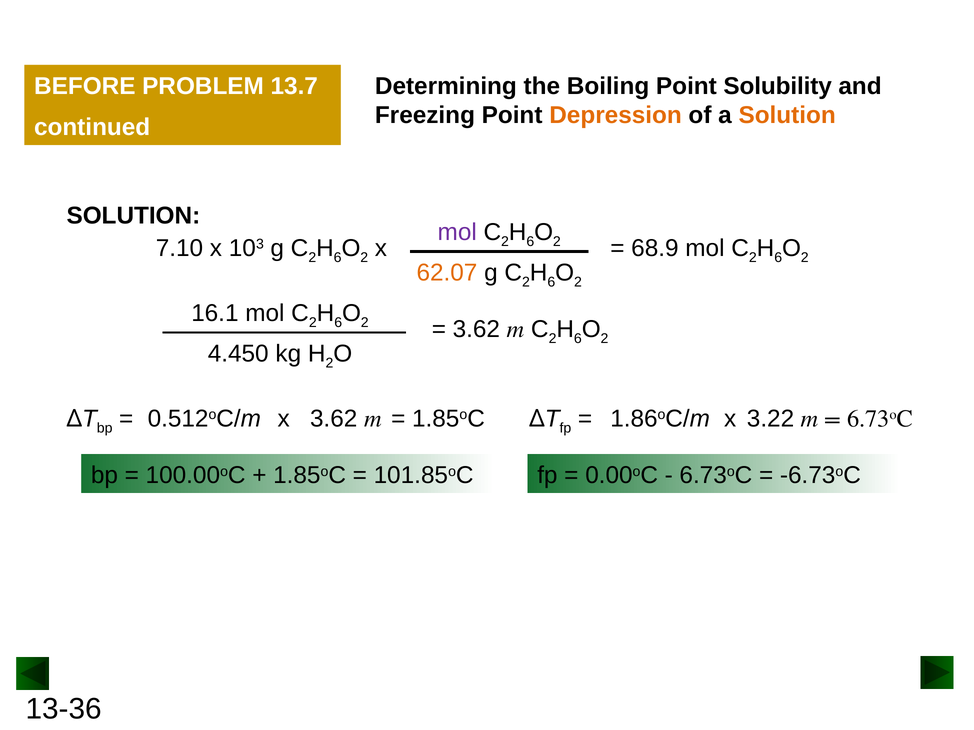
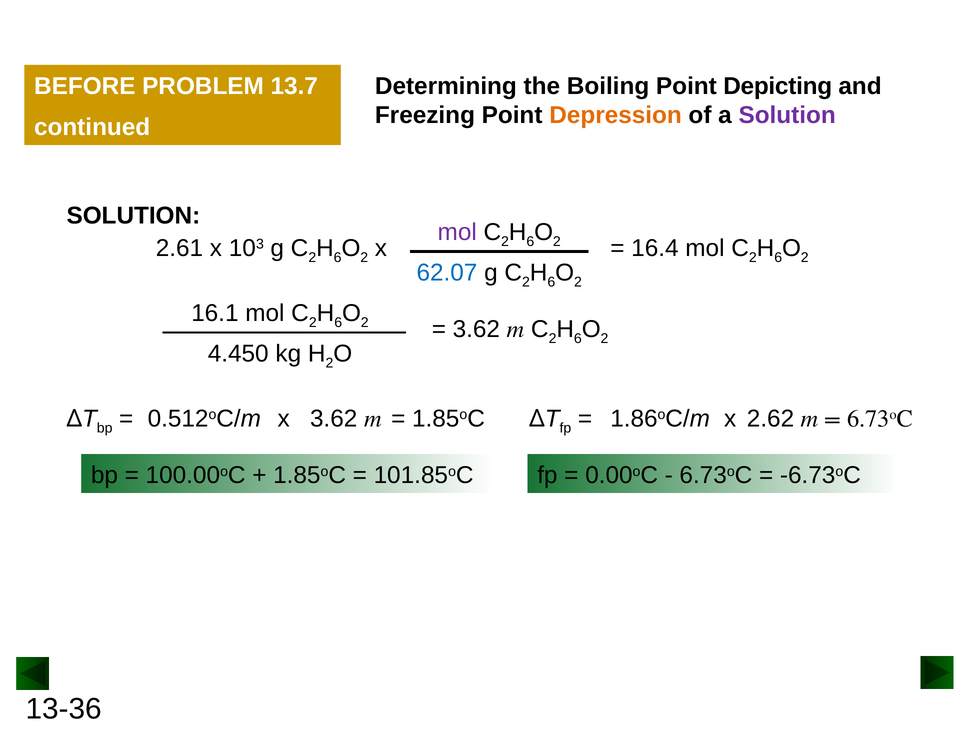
Solubility: Solubility -> Depicting
Solution at (787, 115) colour: orange -> purple
7.10: 7.10 -> 2.61
68.9: 68.9 -> 16.4
62.07 colour: orange -> blue
3.22: 3.22 -> 2.62
